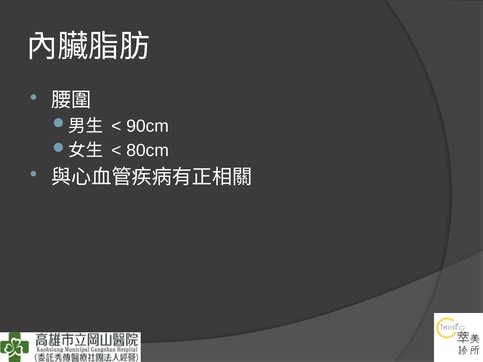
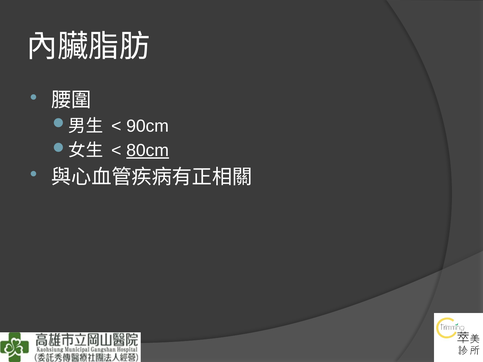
80cm underline: none -> present
